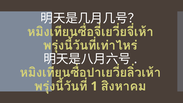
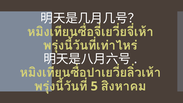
1: 1 -> 5
